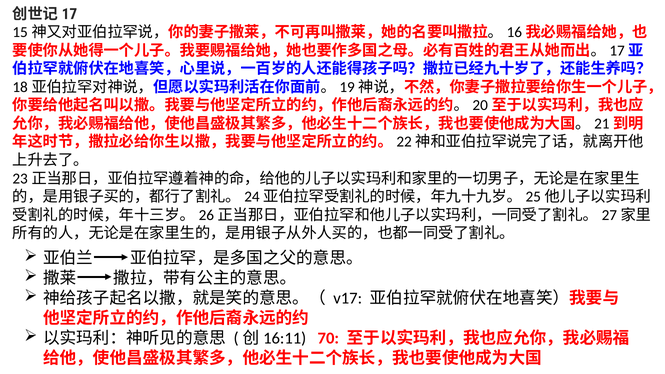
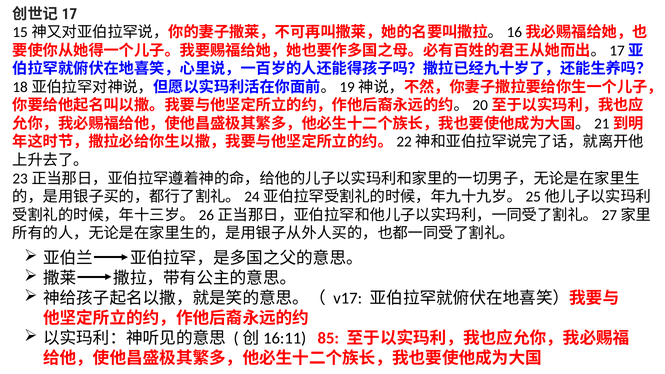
70: 70 -> 85
